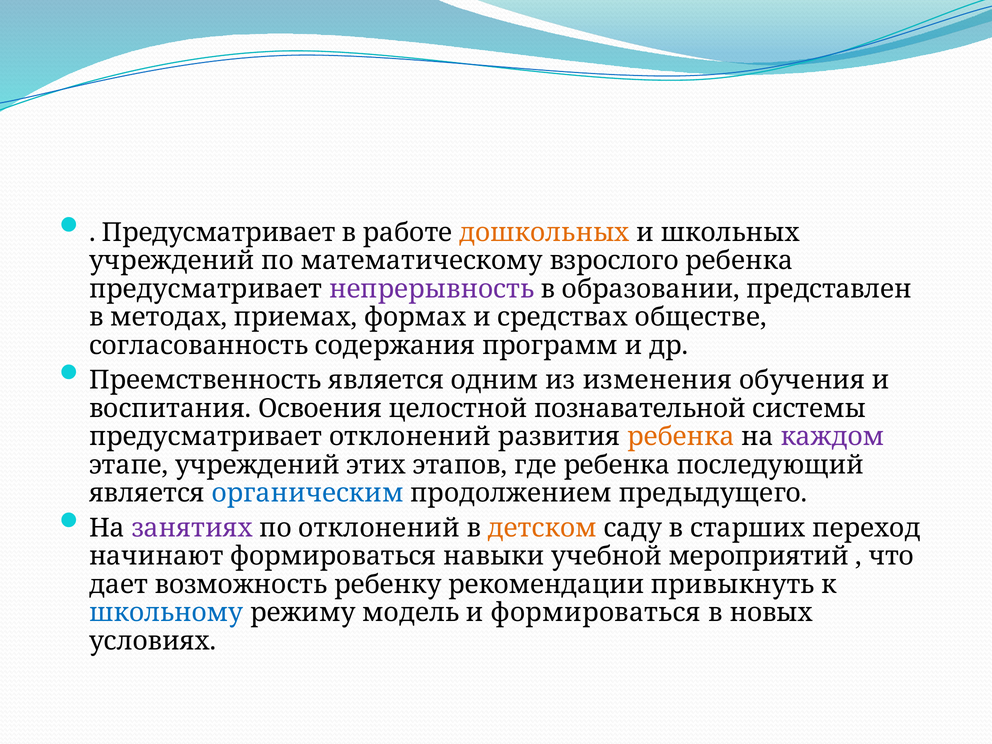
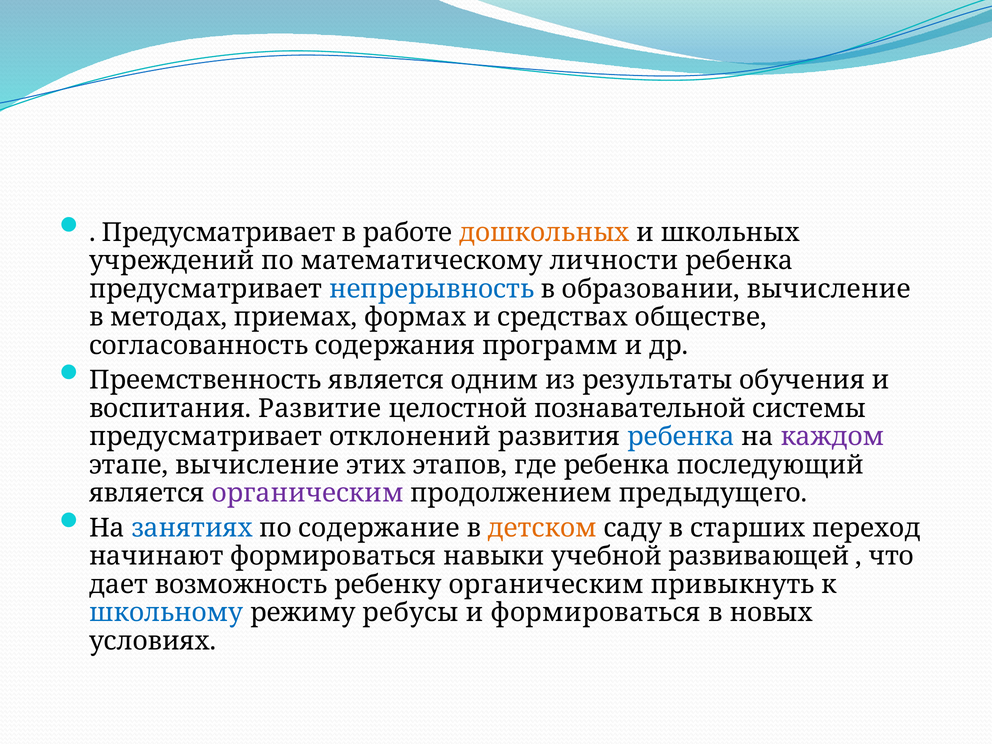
взрослого: взрослого -> личности
непрерывность colour: purple -> blue
образовании представлен: представлен -> вычисление
изменения: изменения -> результаты
Освоения: Освоения -> Развитие
ребенка at (681, 437) colour: orange -> blue
этапе учреждений: учреждений -> вычисление
органическим at (308, 493) colour: blue -> purple
занятиях colour: purple -> blue
по отклонений: отклонений -> содержание
мероприятий: мероприятий -> развивающей
ребенку рекомендации: рекомендации -> органическим
модель: модель -> ребусы
